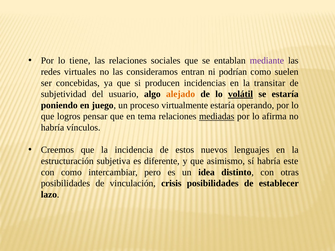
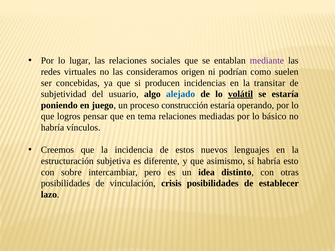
tiene: tiene -> lugar
entran: entran -> origen
alejado colour: orange -> blue
virtualmente: virtualmente -> construcción
mediadas underline: present -> none
afirma: afirma -> básico
este: este -> esto
con como: como -> sobre
